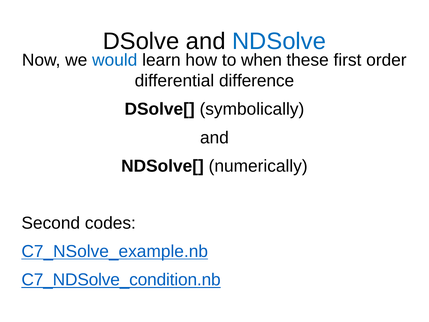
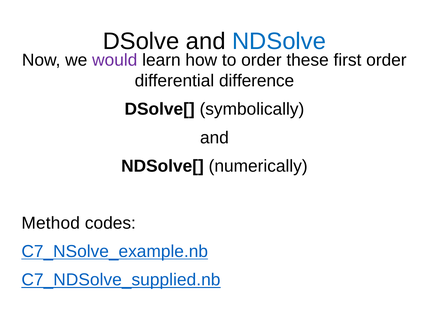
would colour: blue -> purple
to when: when -> order
Second: Second -> Method
C7_NDSolve_condition.nb: C7_NDSolve_condition.nb -> C7_NDSolve_supplied.nb
